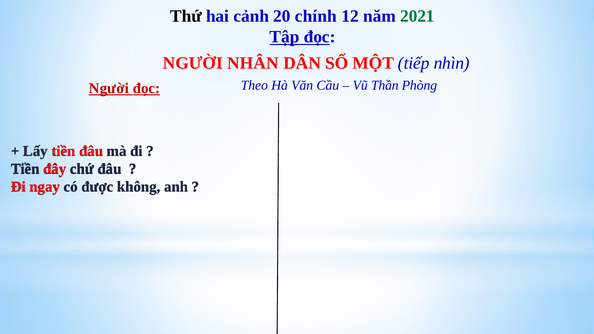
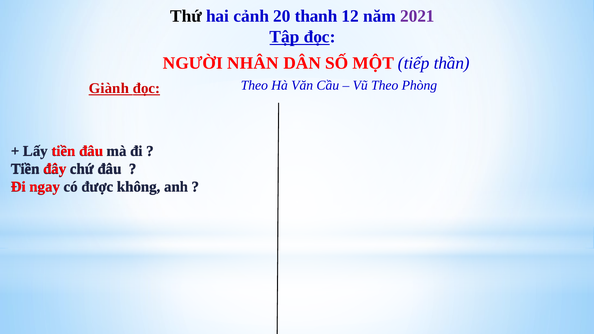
chính: chính -> thanh
2021 colour: green -> purple
nhìn: nhìn -> thần
Vũ Thần: Thần -> Theo
Người at (109, 88): Người -> Giành
